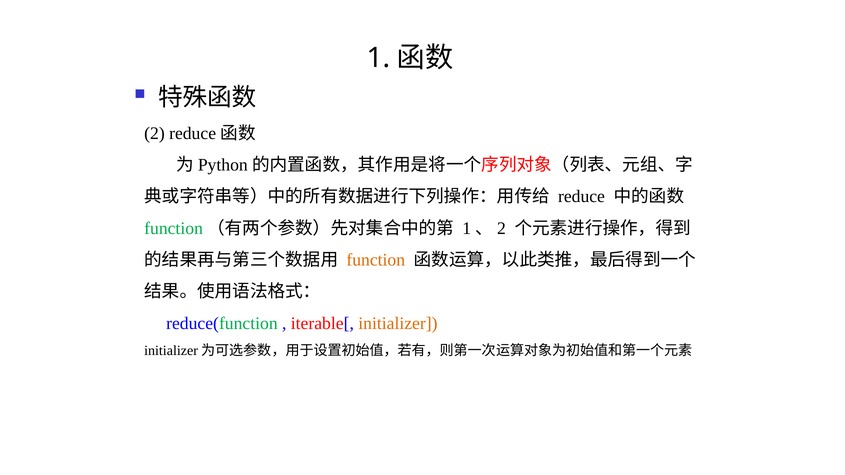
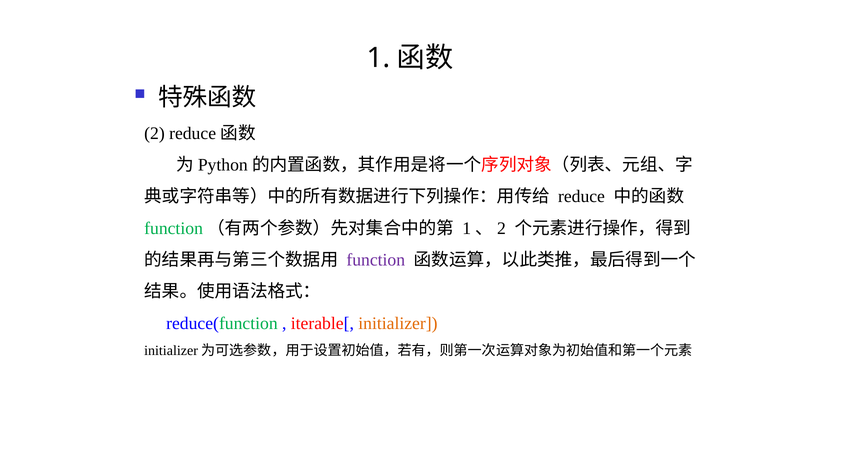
function colour: orange -> purple
